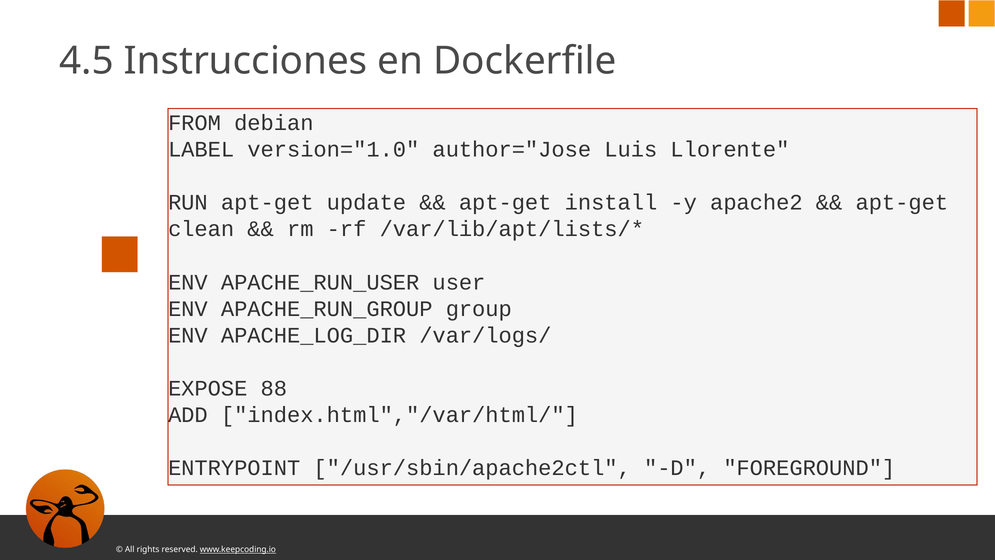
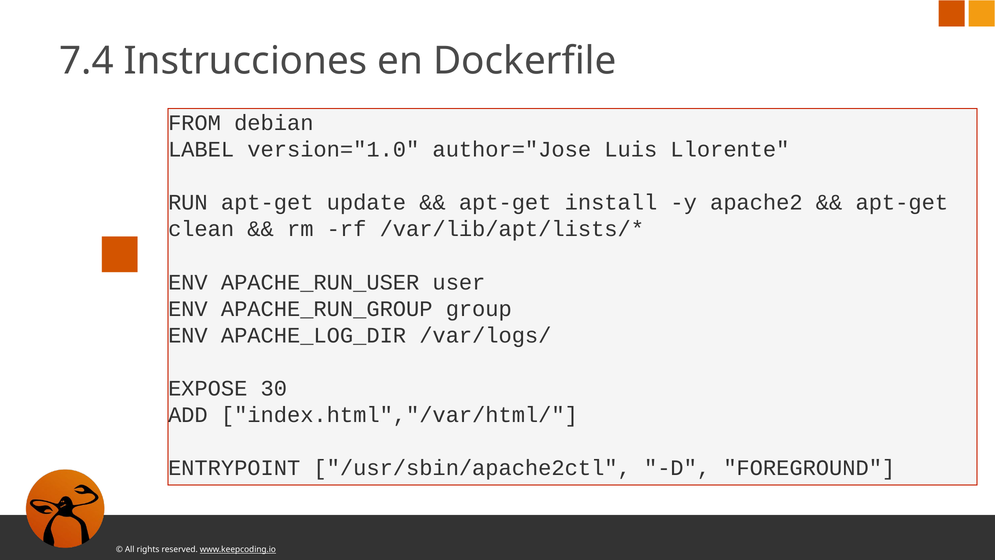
4.5: 4.5 -> 7.4
88: 88 -> 30
